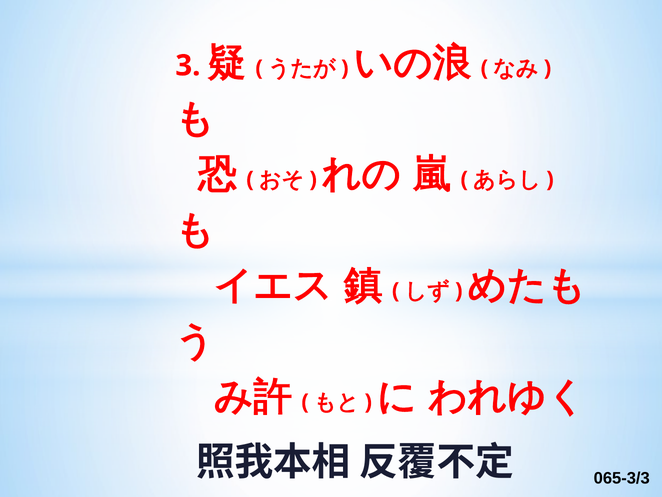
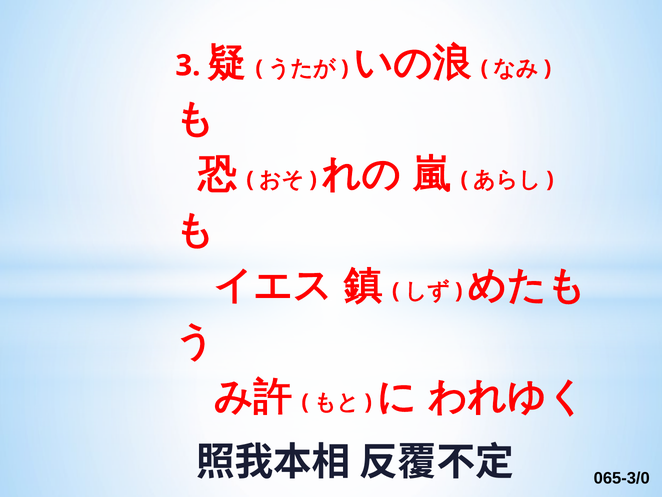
065-3/3: 065-3/3 -> 065-3/0
